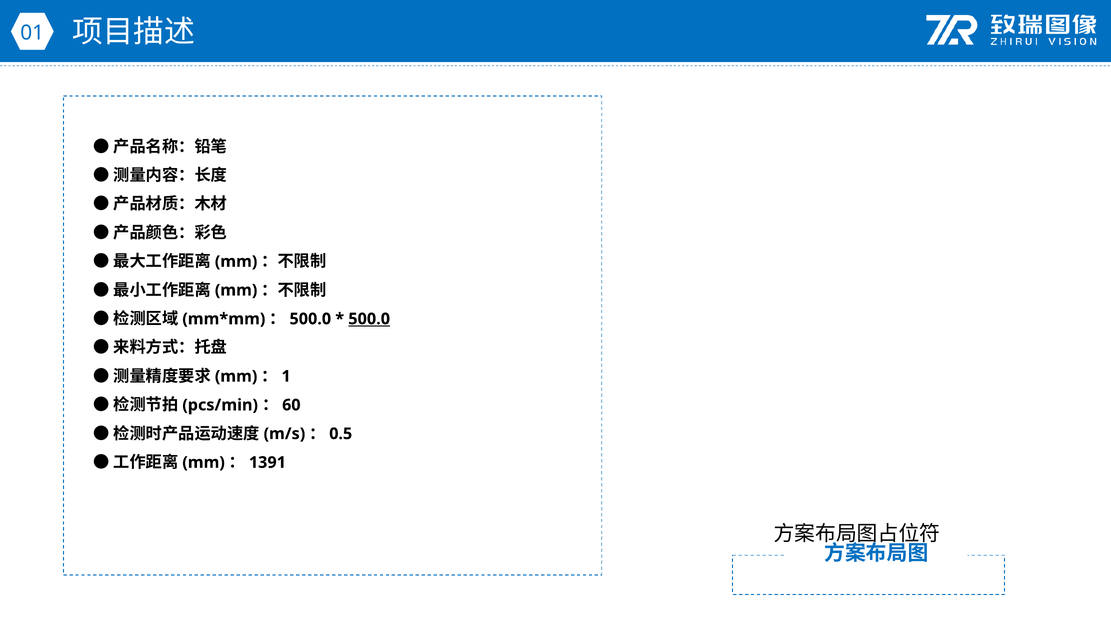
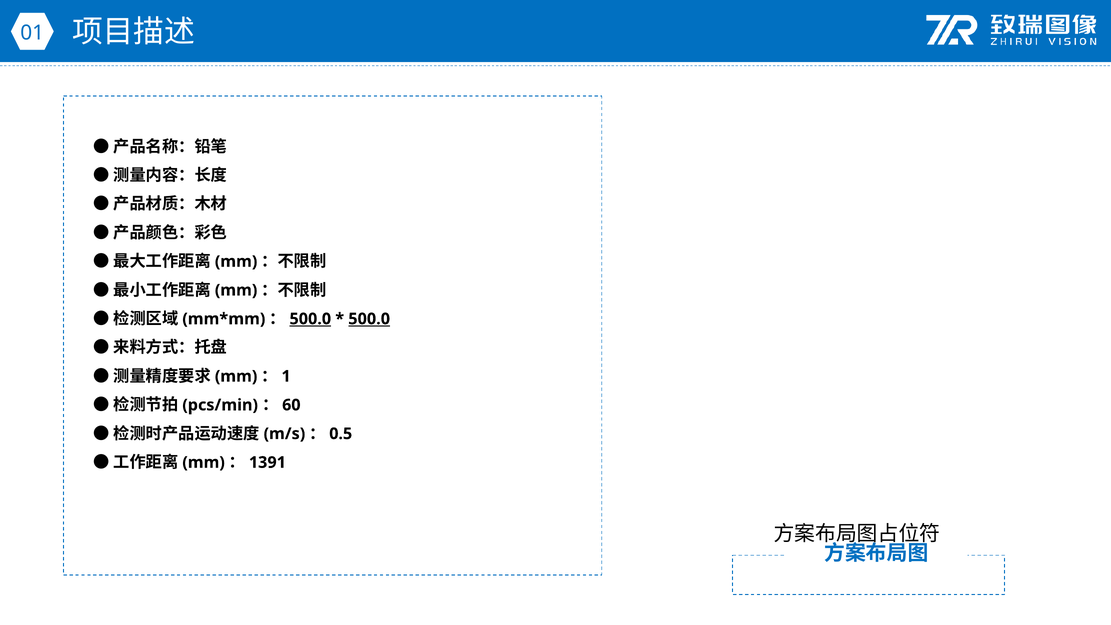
500.0 at (310, 319) underline: none -> present
